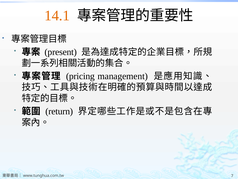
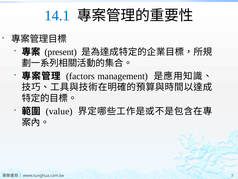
14.1 colour: orange -> blue
pricing: pricing -> factors
return: return -> value
